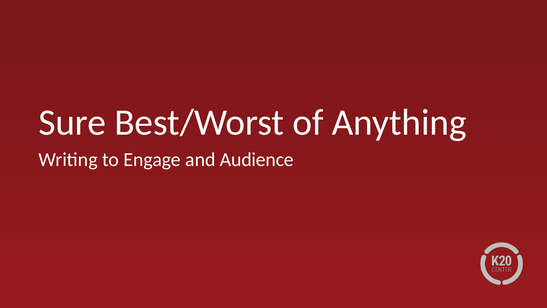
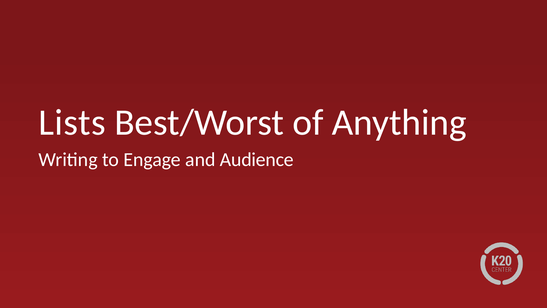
Sure: Sure -> Lists
